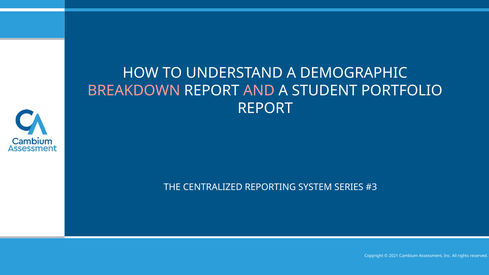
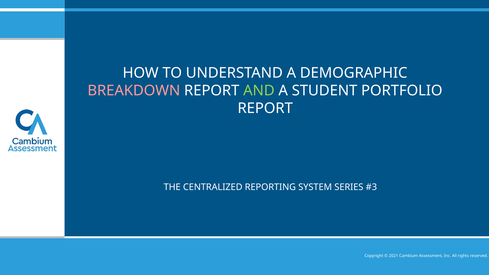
AND colour: pink -> light green
